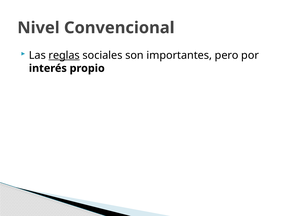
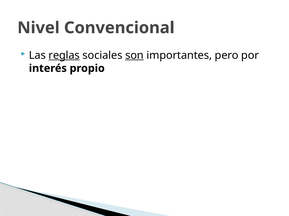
son underline: none -> present
